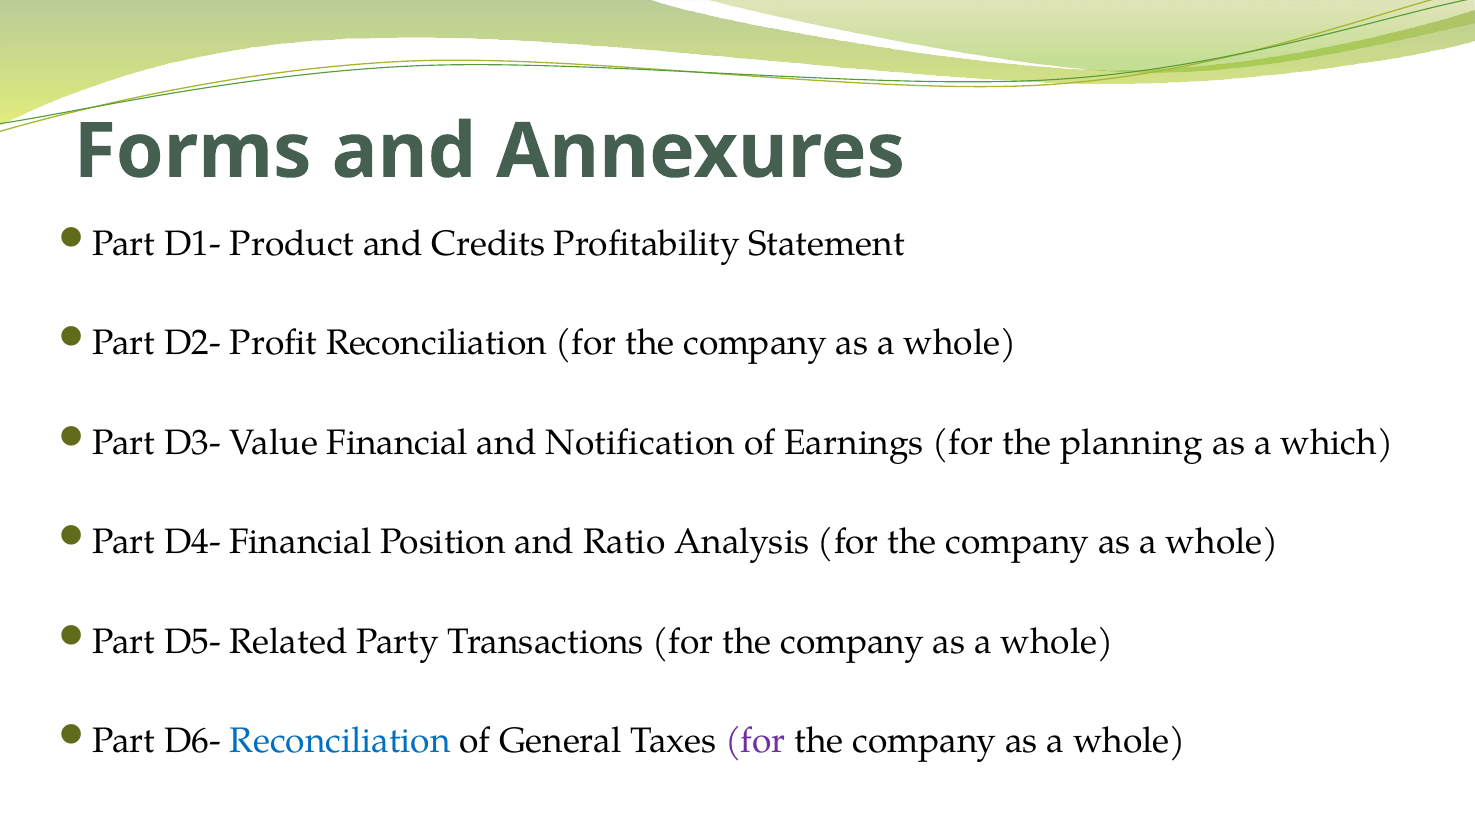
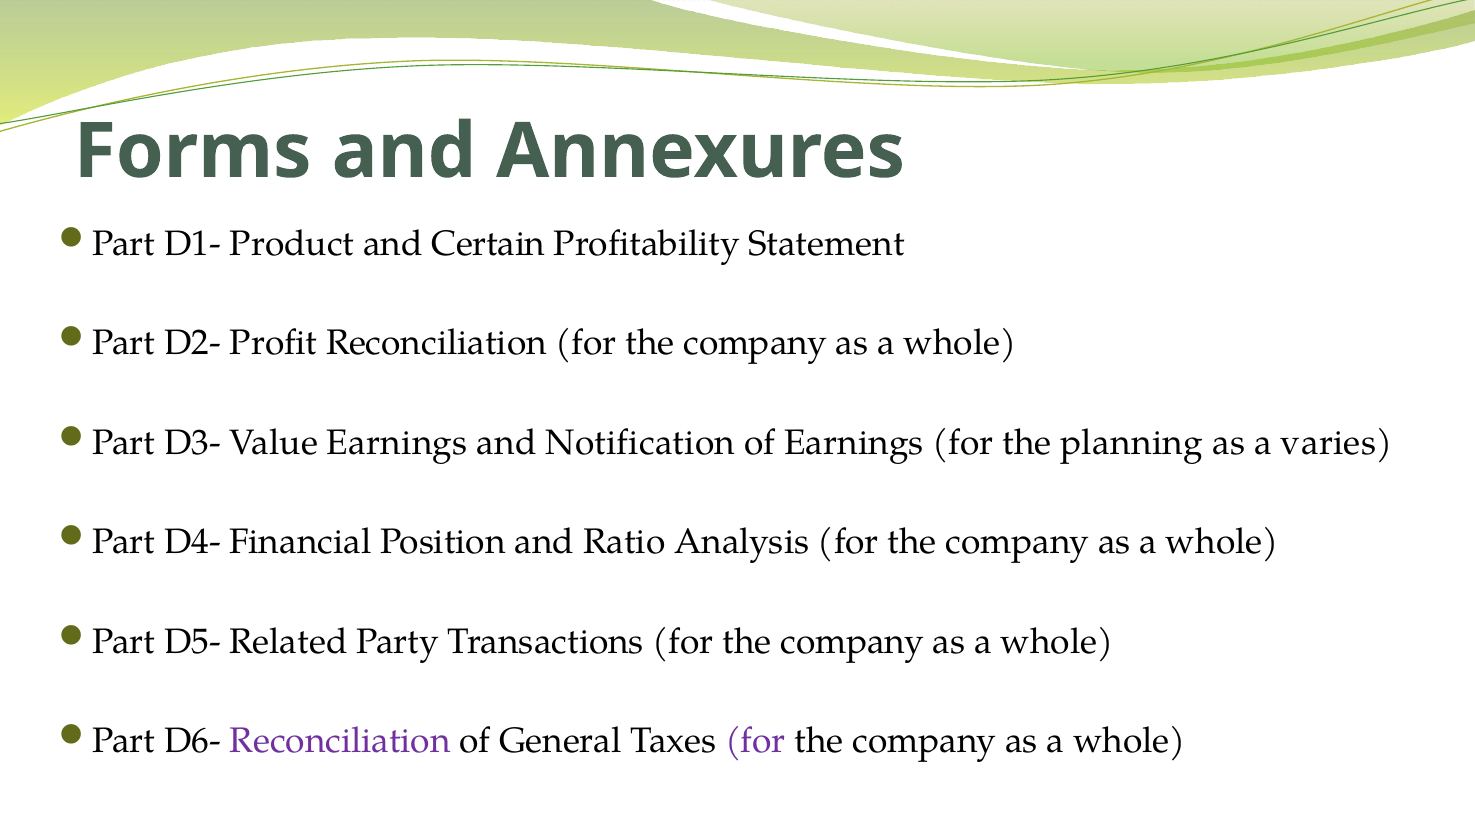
Credits: Credits -> Certain
Value Financial: Financial -> Earnings
which: which -> varies
Reconciliation at (340, 741) colour: blue -> purple
